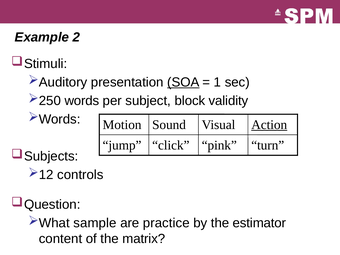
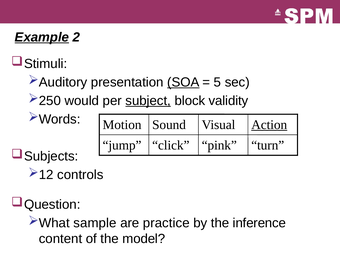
Example underline: none -> present
1: 1 -> 5
words: words -> would
subject underline: none -> present
estimator: estimator -> inference
matrix: matrix -> model
